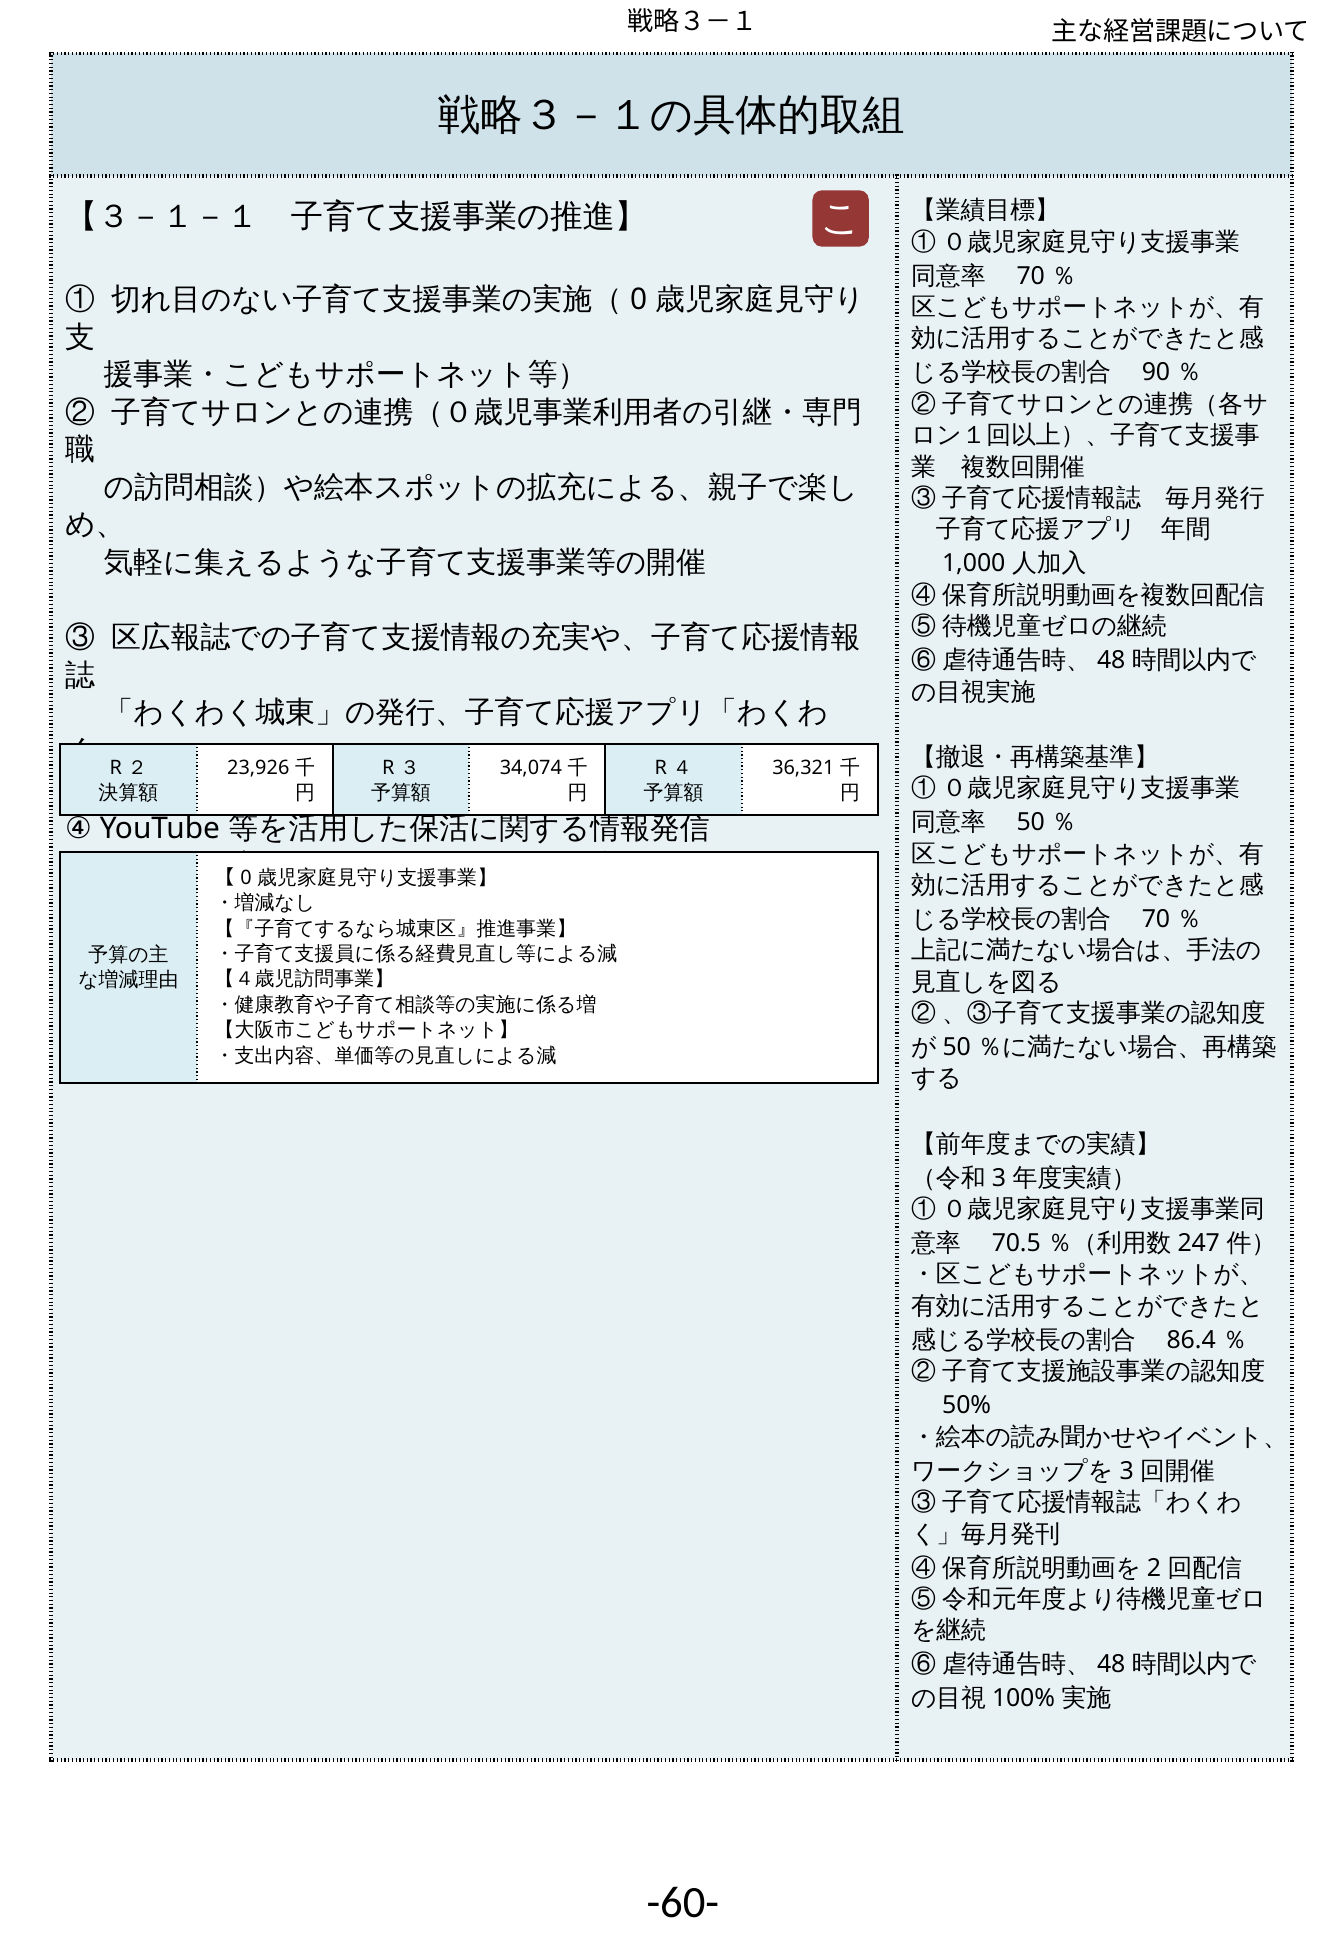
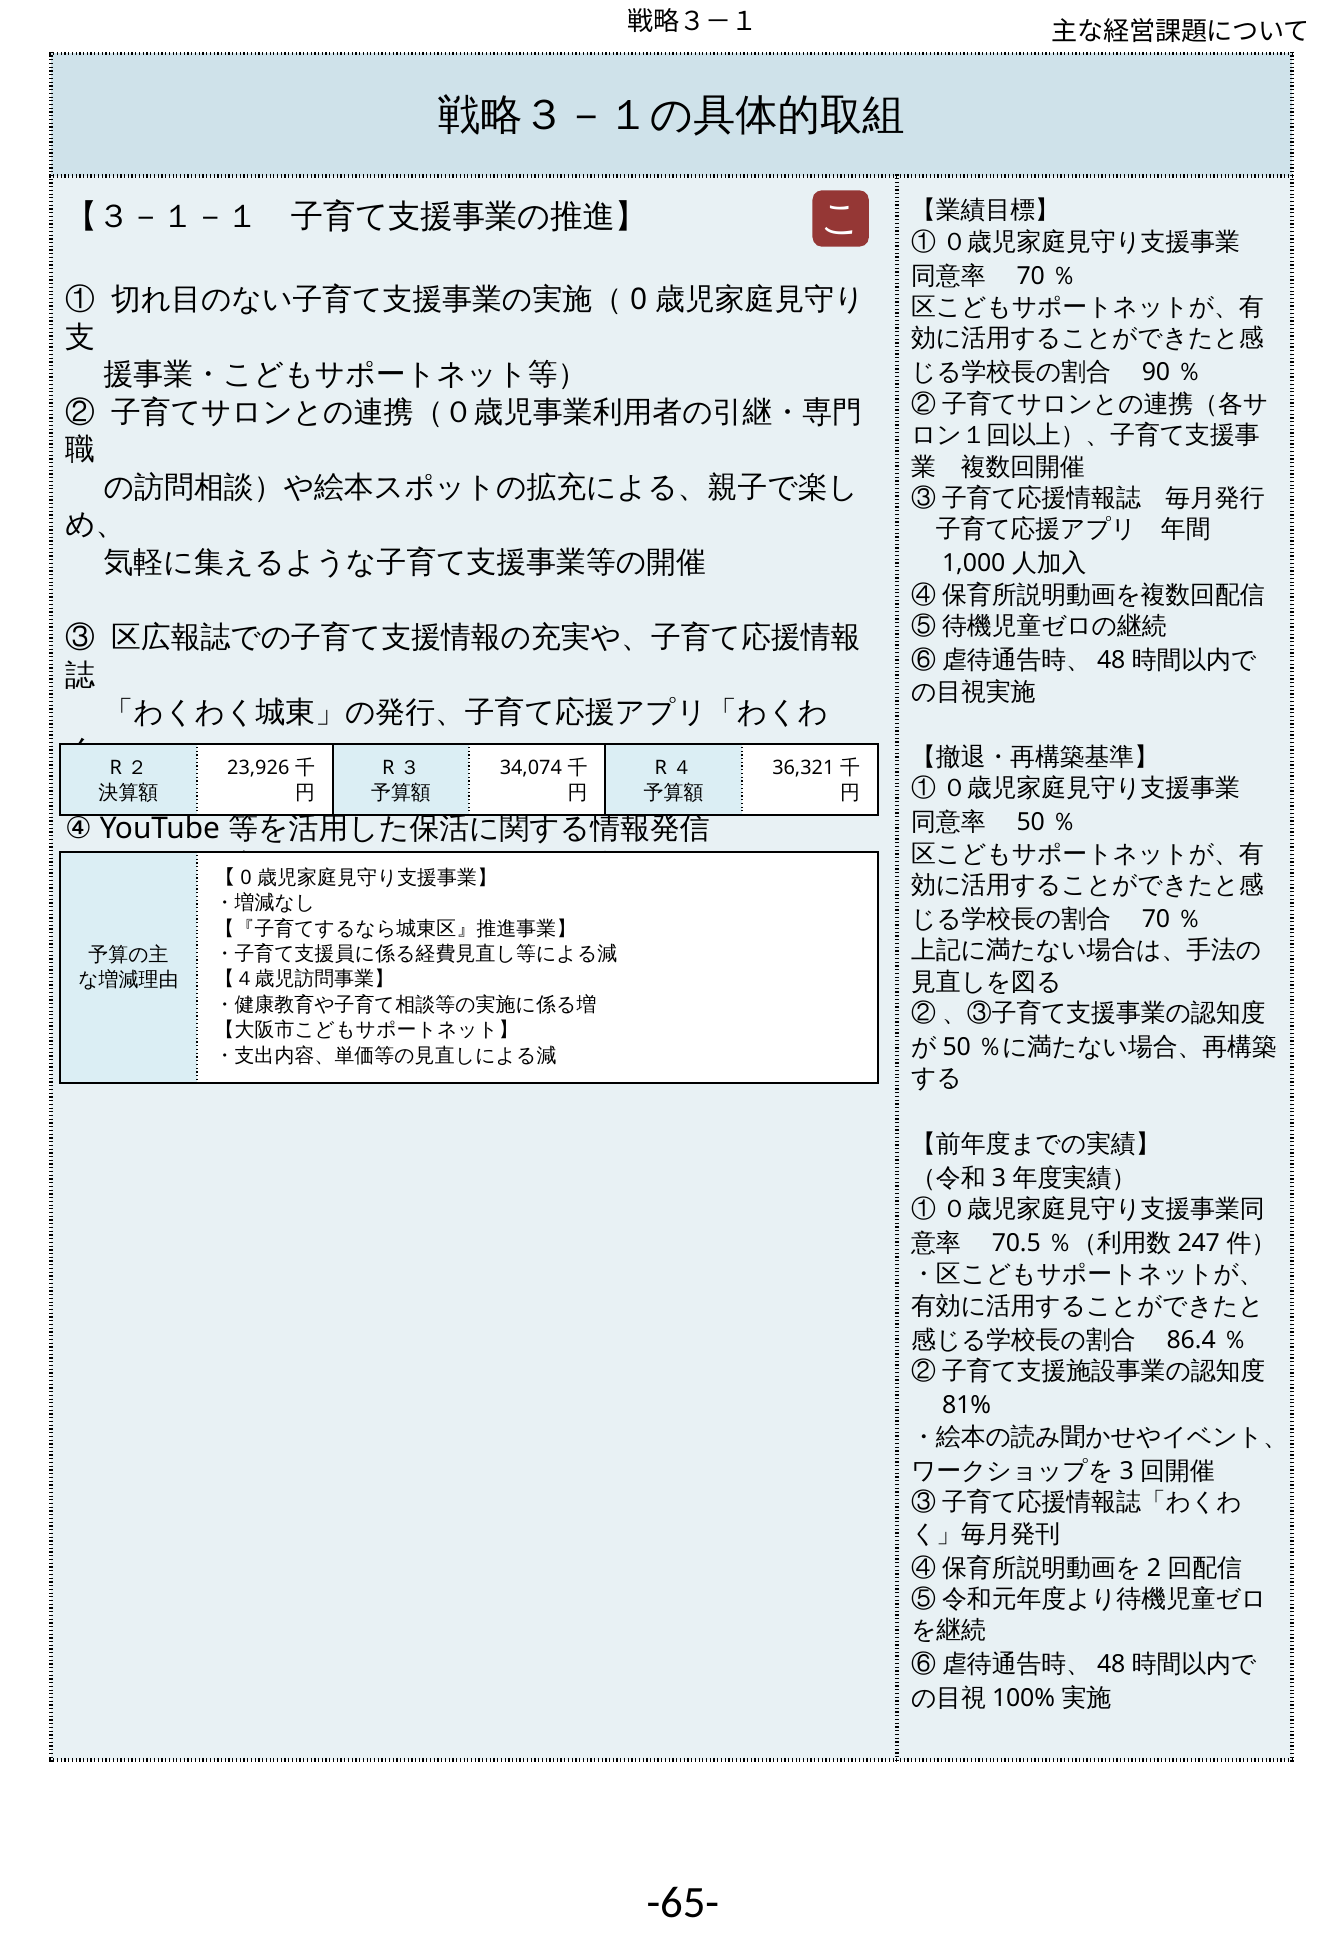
50%: 50% -> 81%
-60-: -60- -> -65-
